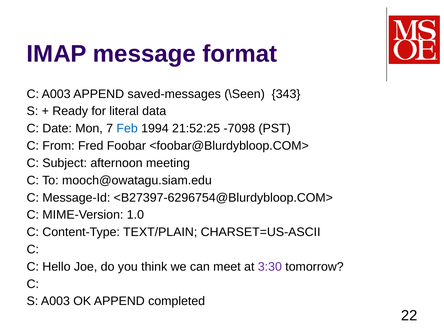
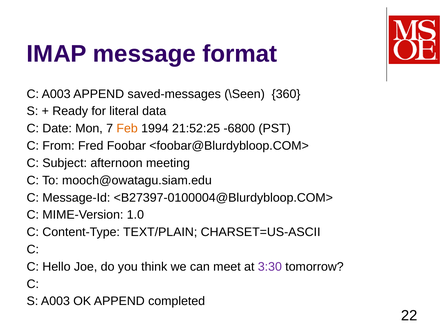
343: 343 -> 360
Feb colour: blue -> orange
-7098: -7098 -> -6800
<B27397-6296754@Blurdybloop.COM>: <B27397-6296754@Blurdybloop.COM> -> <B27397-0100004@Blurdybloop.COM>
